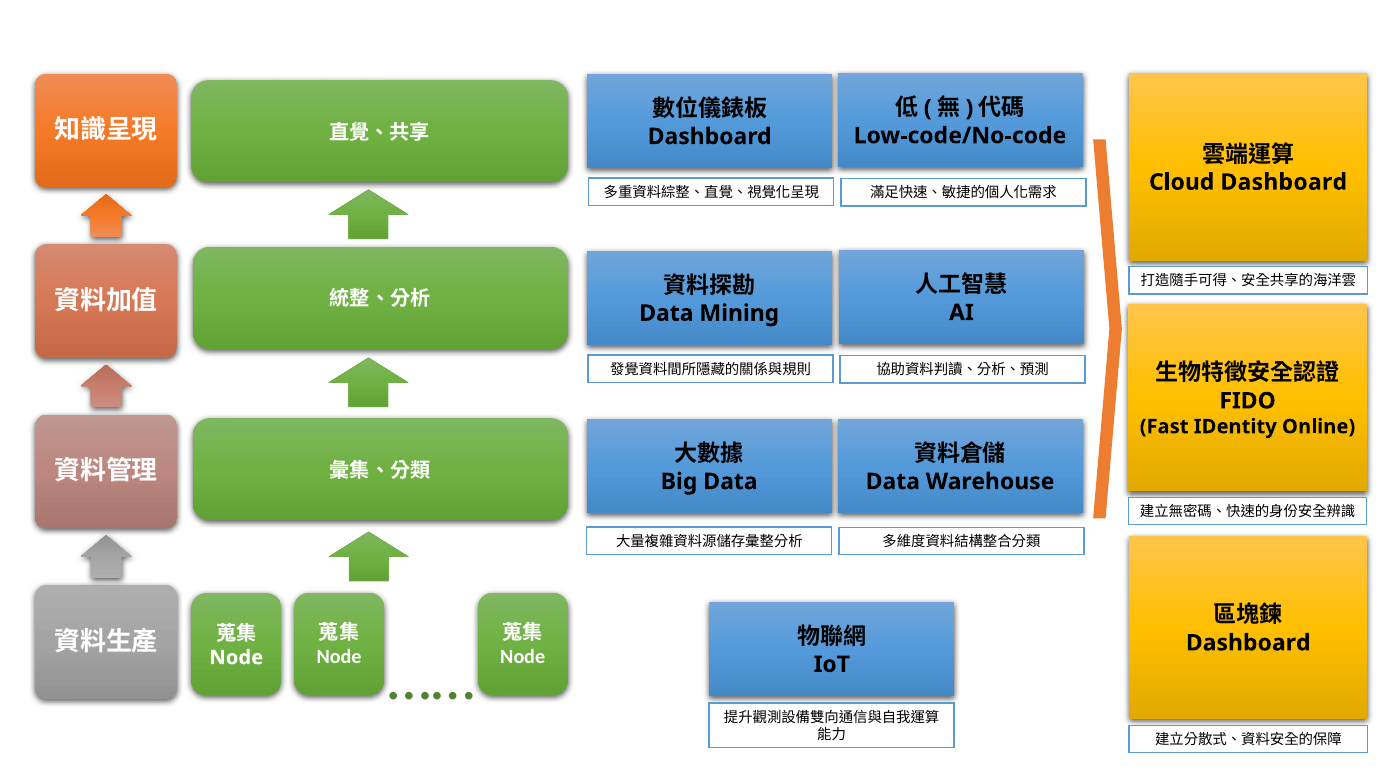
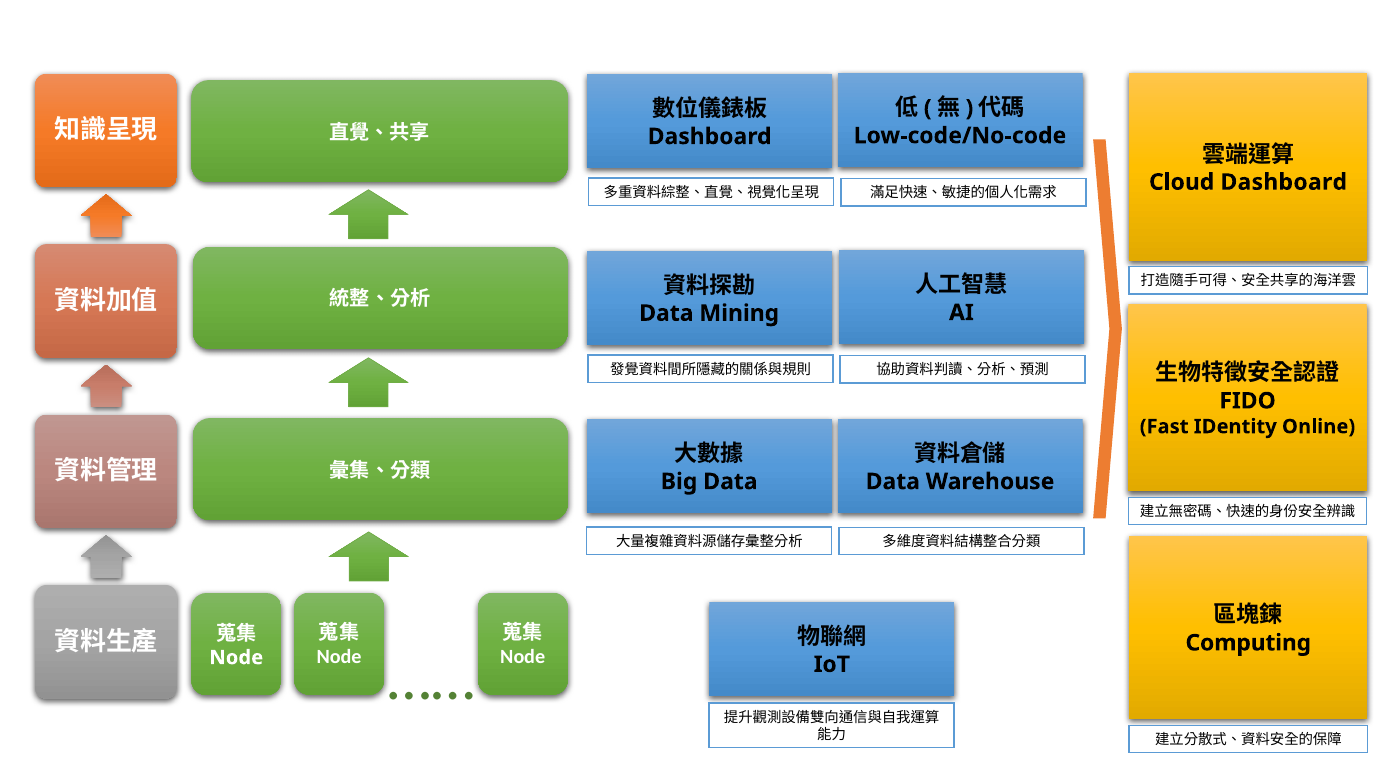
Dashboard at (1248, 643): Dashboard -> Computing
